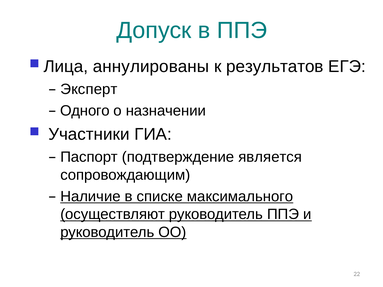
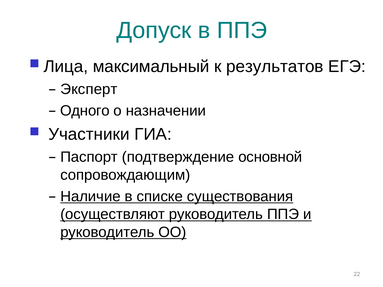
аннулированы: аннулированы -> максимальный
является: является -> основной
максимального: максимального -> существования
